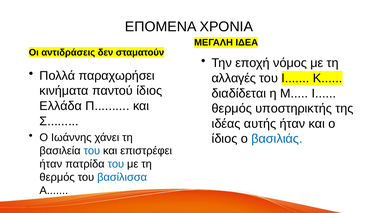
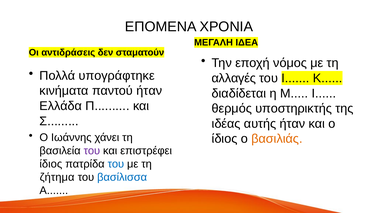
παραχωρήσει: παραχωρήσει -> υπογράφτηκε
παντού ίδιος: ίδιος -> ήταν
βασιλιάς colour: blue -> orange
του at (92, 150) colour: blue -> purple
ήταν at (51, 164): ήταν -> ίδιος
θερμός at (57, 177): θερμός -> ζήτημα
